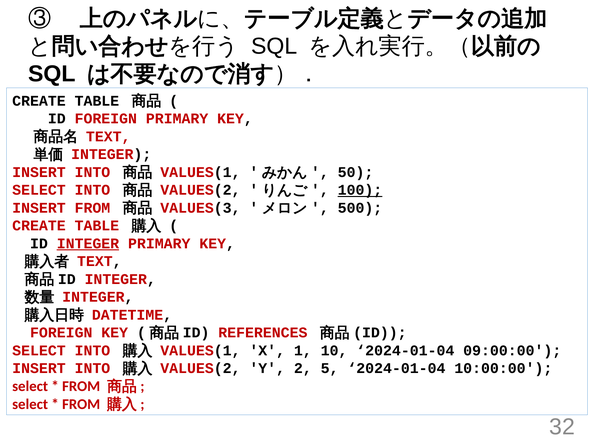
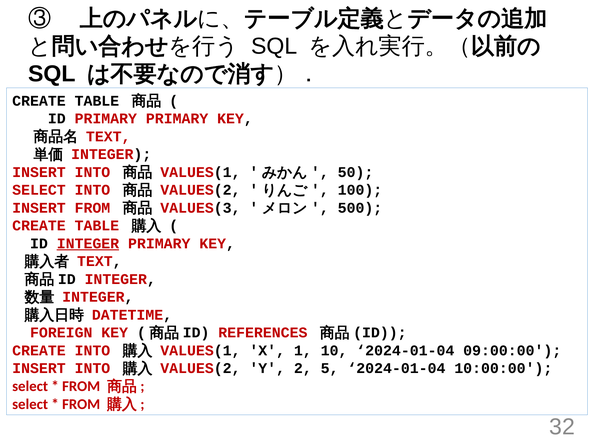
ID FOREIGN: FOREIGN -> PRIMARY
100 underline: present -> none
SELECT at (39, 350): SELECT -> CREATE
